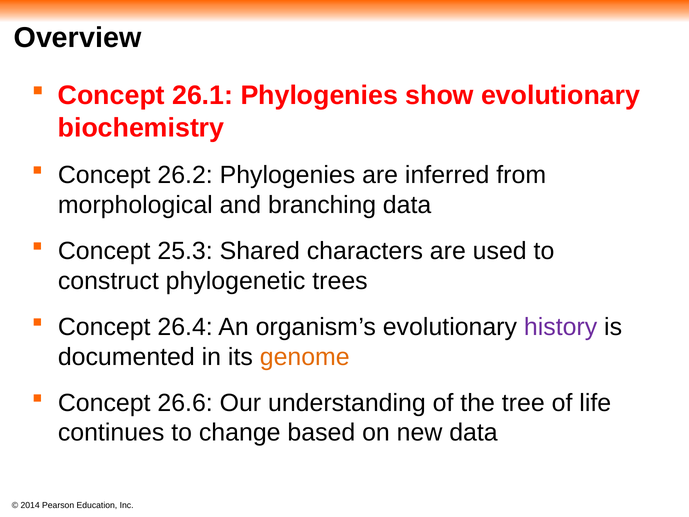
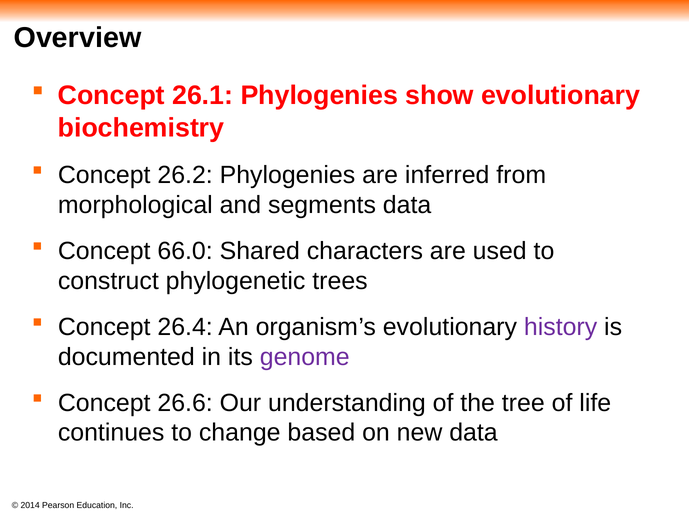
branching: branching -> segments
25.3: 25.3 -> 66.0
genome colour: orange -> purple
